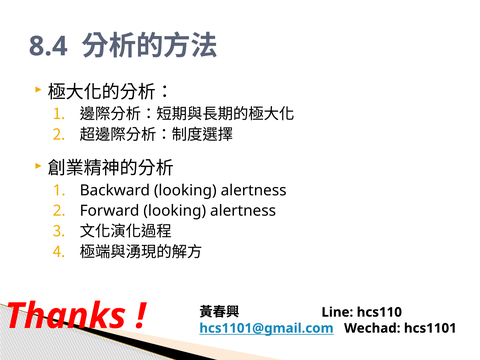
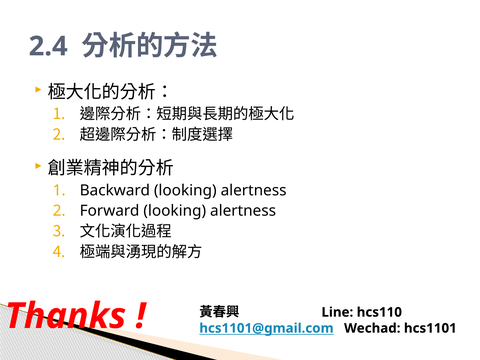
8.4: 8.4 -> 2.4
